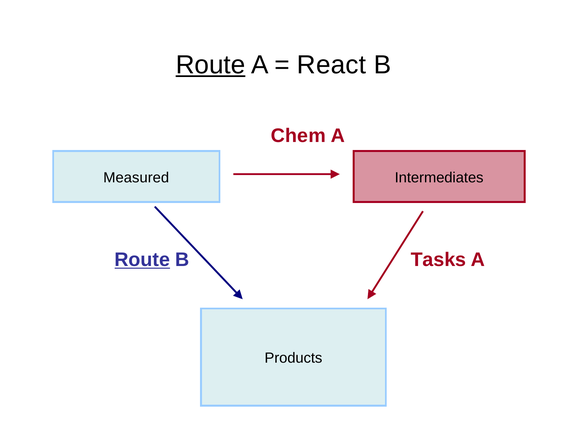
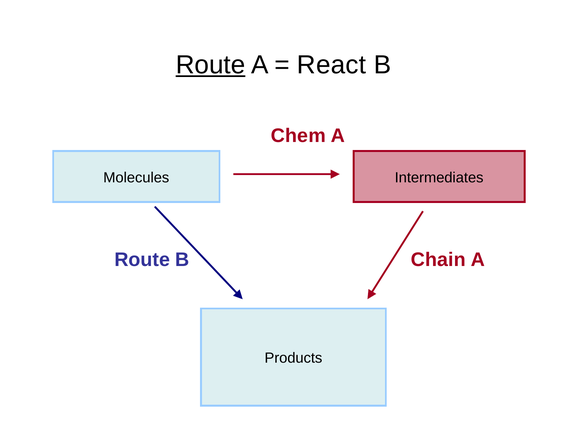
Measured: Measured -> Molecules
Tasks: Tasks -> Chain
Route at (142, 259) underline: present -> none
